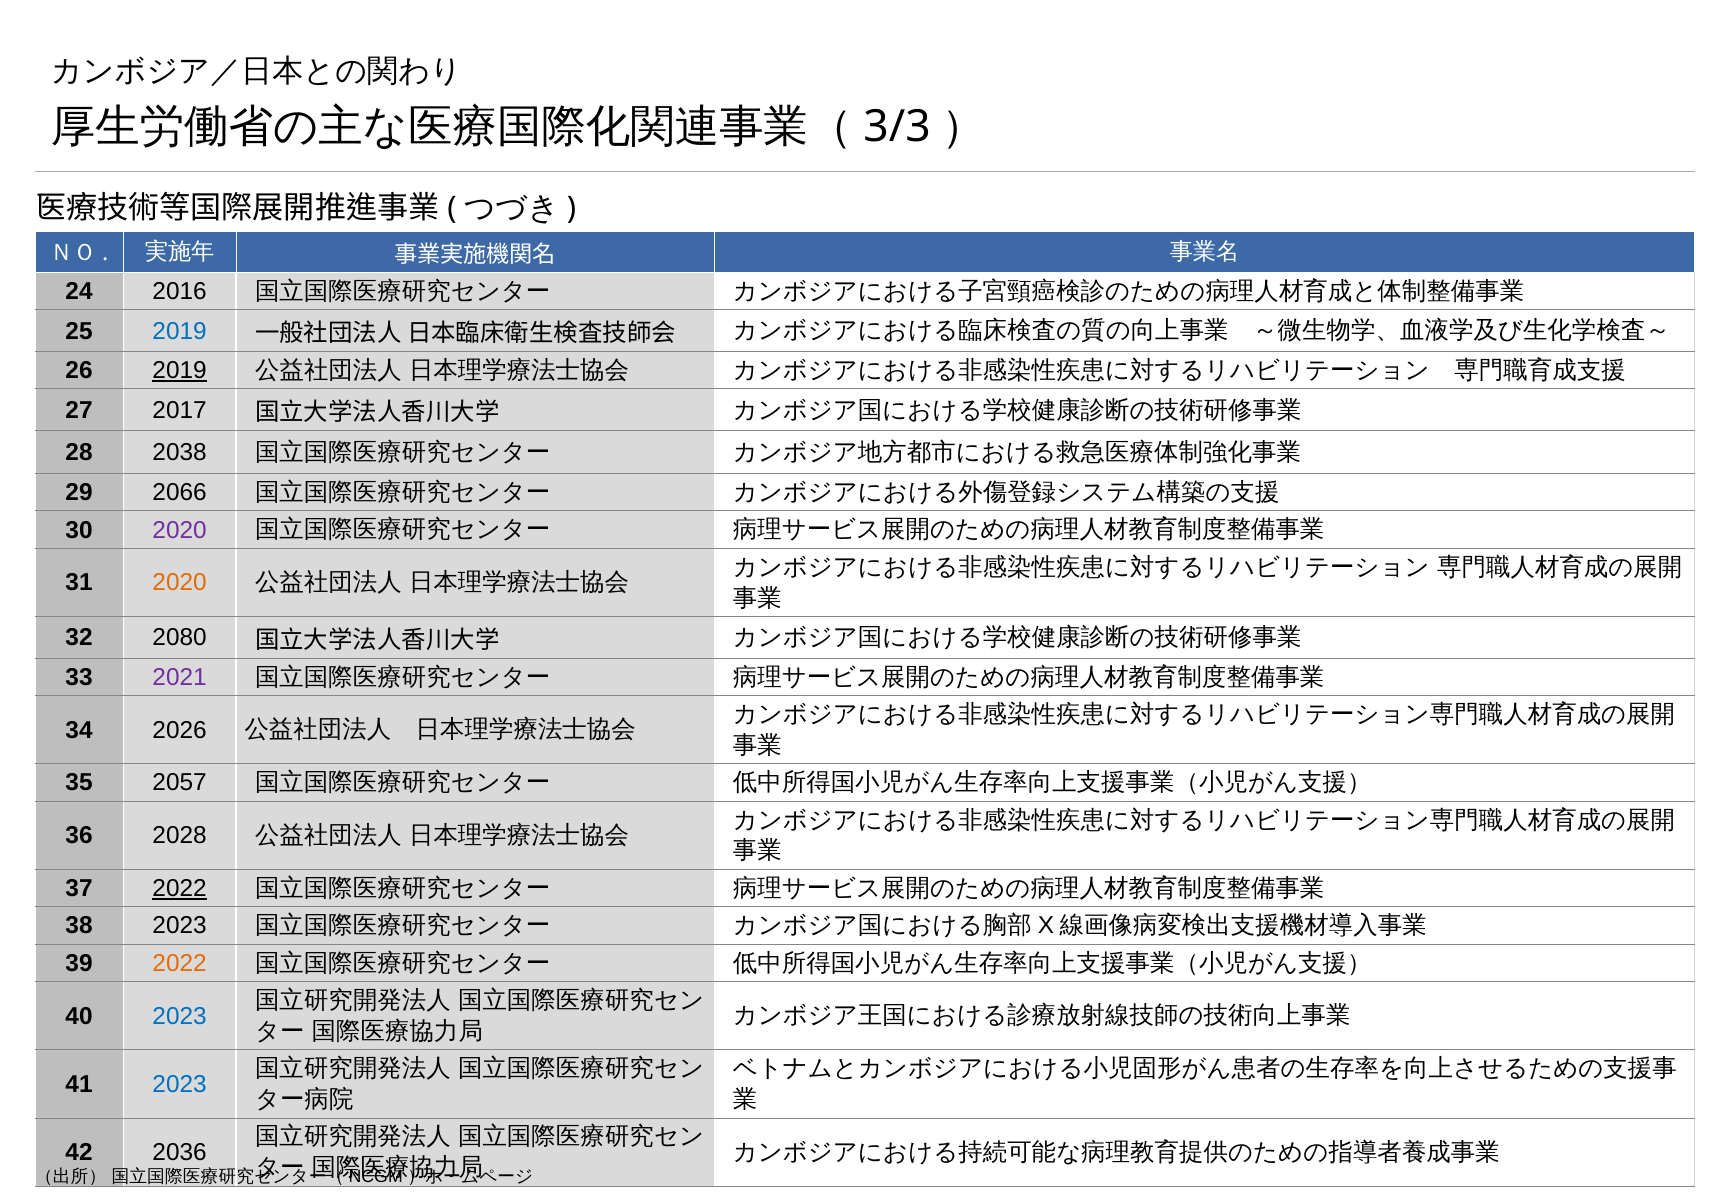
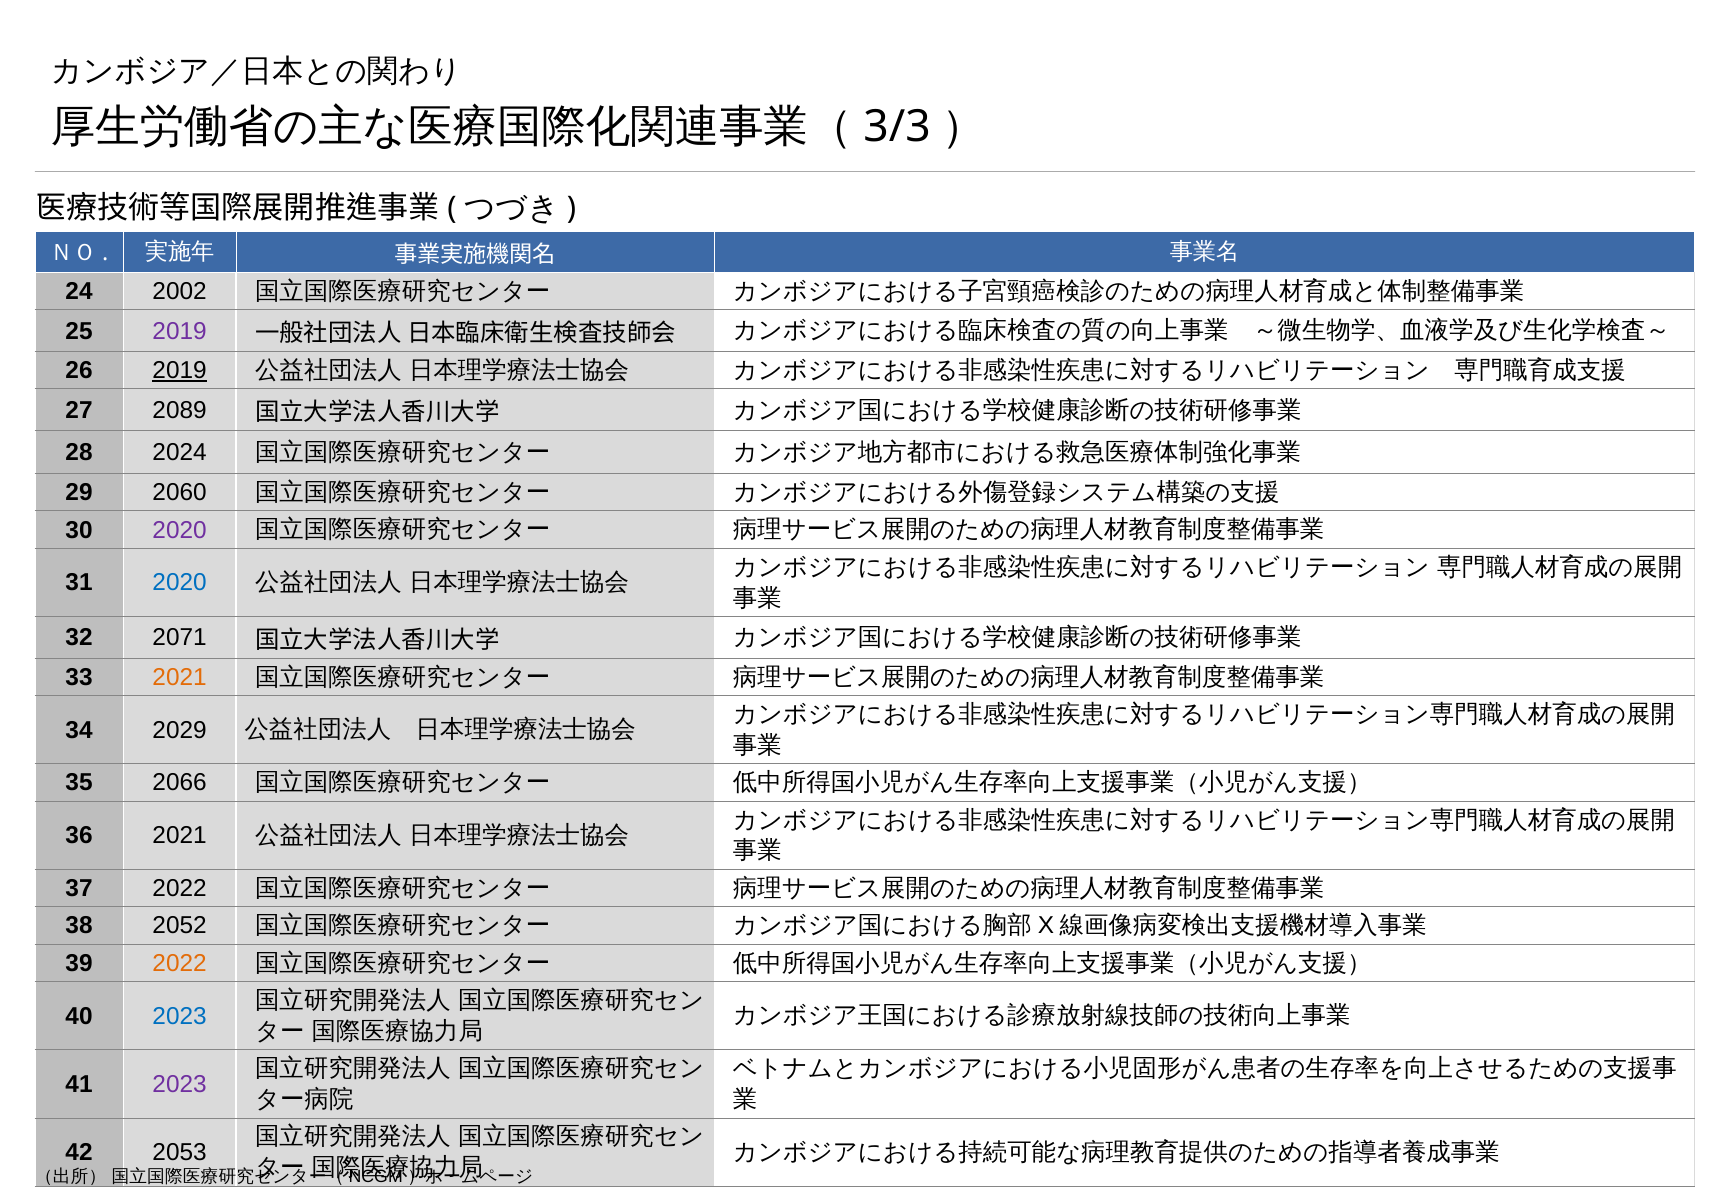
2016: 2016 -> 2002
2019 at (180, 331) colour: blue -> purple
2017: 2017 -> 2089
2038: 2038 -> 2024
2066: 2066 -> 2060
2020 at (180, 583) colour: orange -> blue
2080: 2080 -> 2071
2021 at (180, 677) colour: purple -> orange
2026: 2026 -> 2029
2057: 2057 -> 2066
36 2028: 2028 -> 2021
2022 at (180, 888) underline: present -> none
38 2023: 2023 -> 2052
2023 at (180, 1084) colour: blue -> purple
2036: 2036 -> 2053
